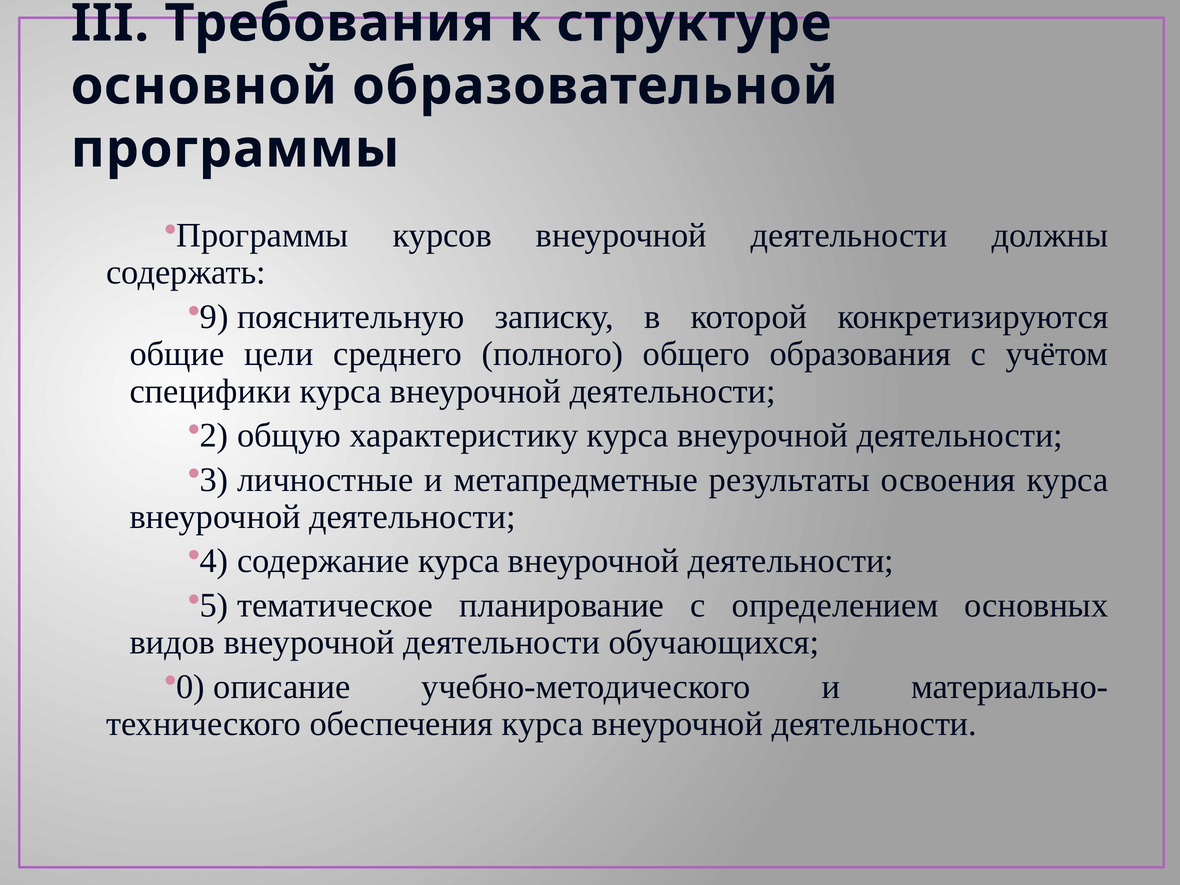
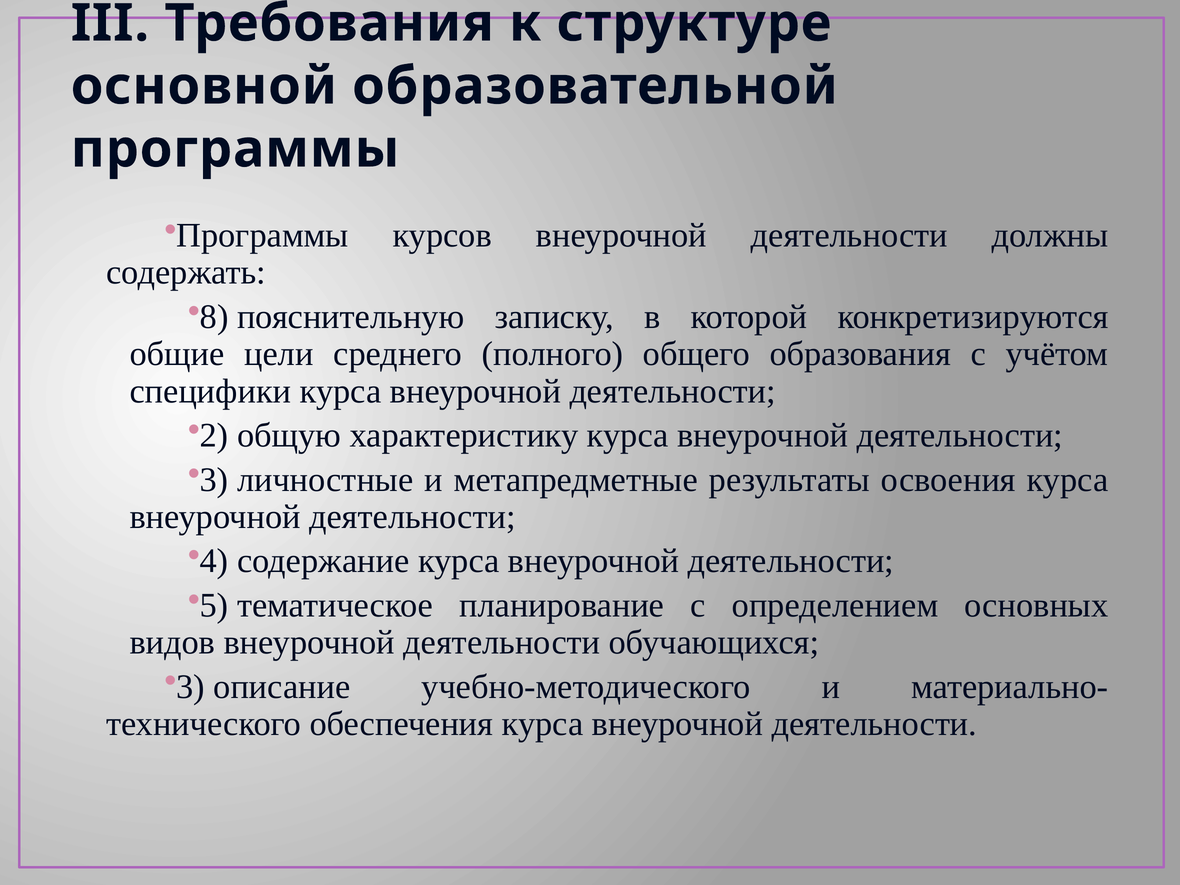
9: 9 -> 8
0 at (191, 687): 0 -> 3
